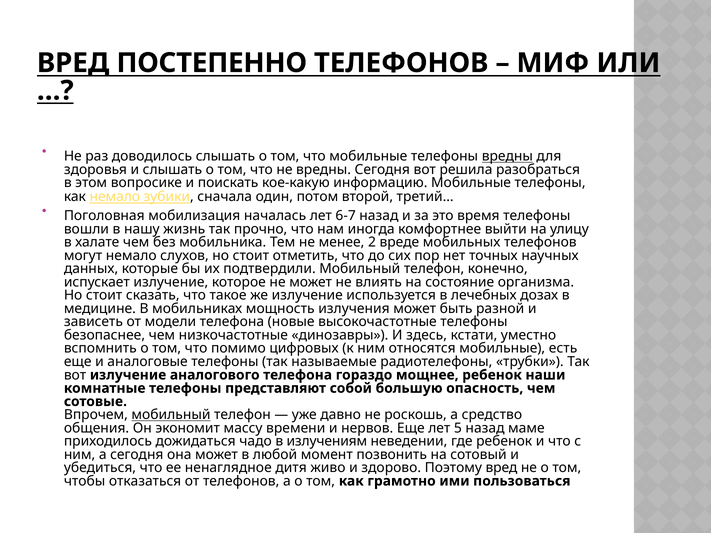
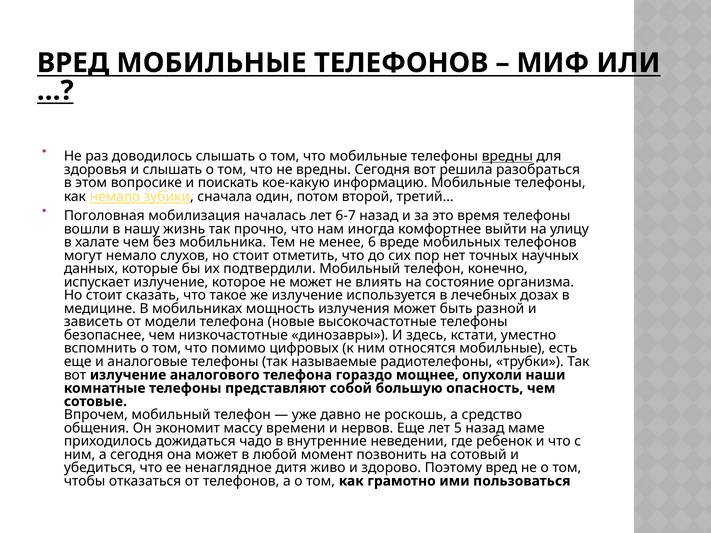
ВРЕД ПОСТЕПЕННО: ПОСТЕПЕННО -> МОБИЛЬНЫЕ
2: 2 -> 6
мощнее ребенок: ребенок -> опухоли
мобильный at (171, 415) underline: present -> none
излучениям: излучениям -> внутренние
